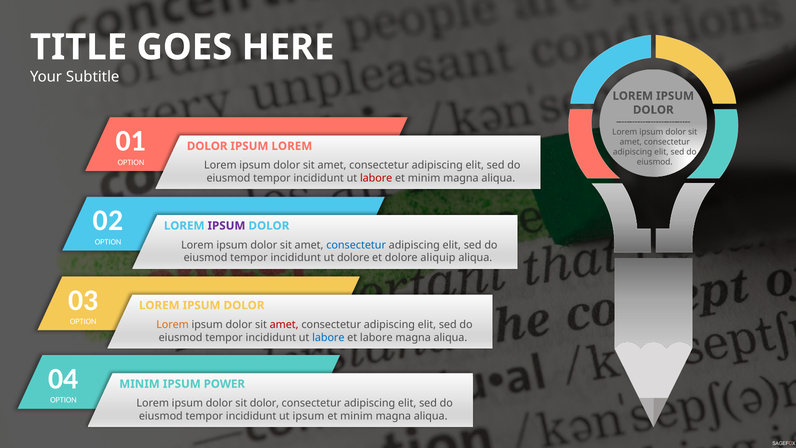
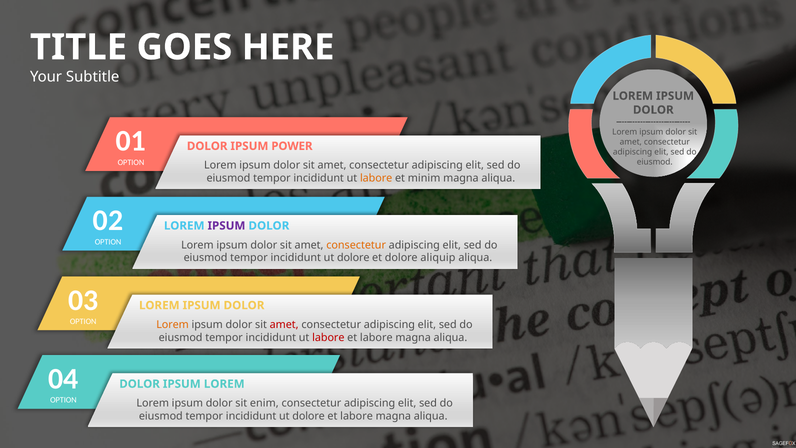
IPSUM LOREM: LOREM -> POWER
labore at (376, 178) colour: red -> orange
consectetur at (356, 245) colour: blue -> orange
labore at (328, 337) colour: blue -> red
MINIM at (140, 384): MINIM -> DOLOR
IPSUM POWER: POWER -> LOREM
sit dolor: dolor -> enim
ipsum at (308, 416): ipsum -> dolore
minim at (357, 416): minim -> labore
